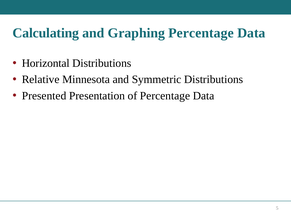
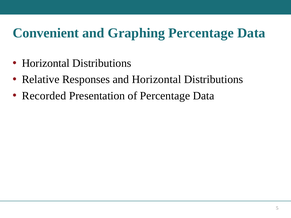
Calculating: Calculating -> Convenient
Minnesota: Minnesota -> Responses
and Symmetric: Symmetric -> Horizontal
Presented: Presented -> Recorded
